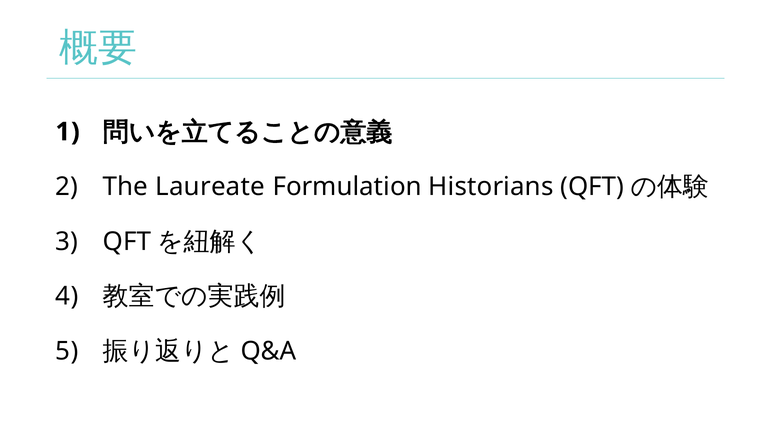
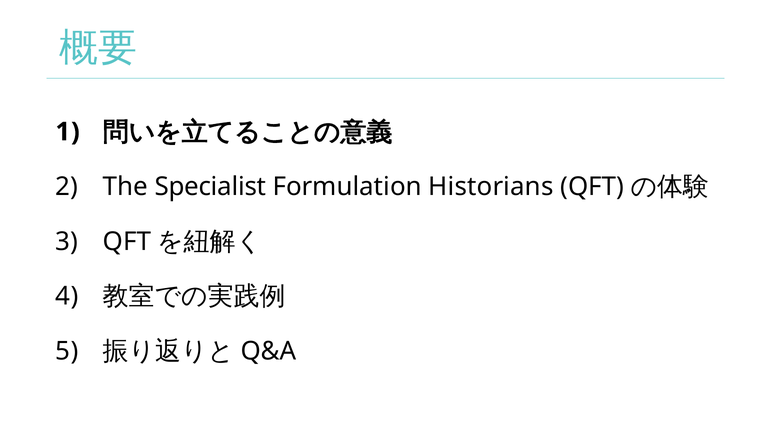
Laureate: Laureate -> Specialist
